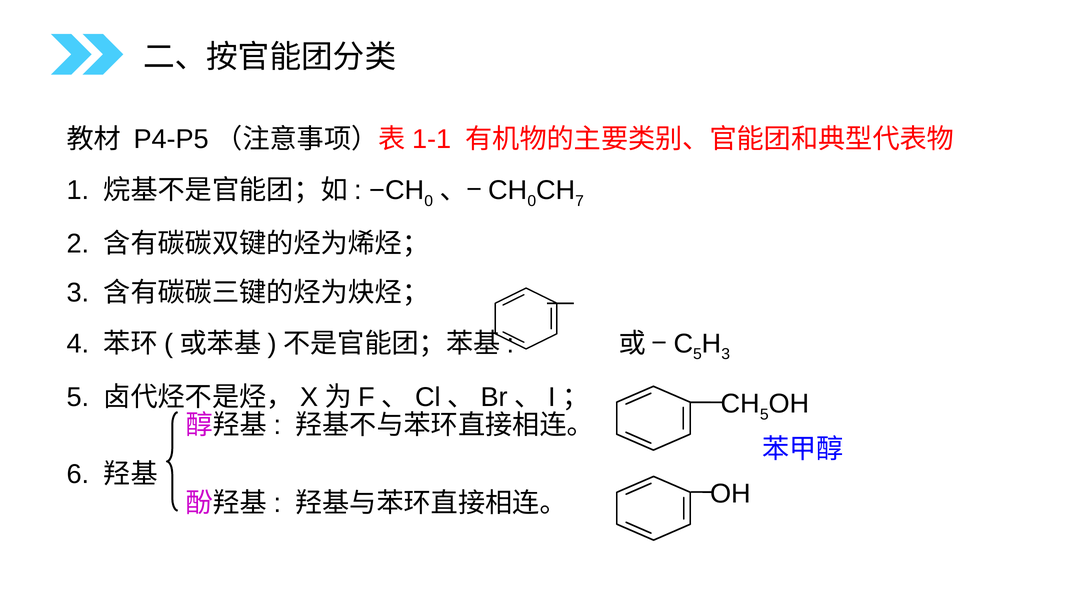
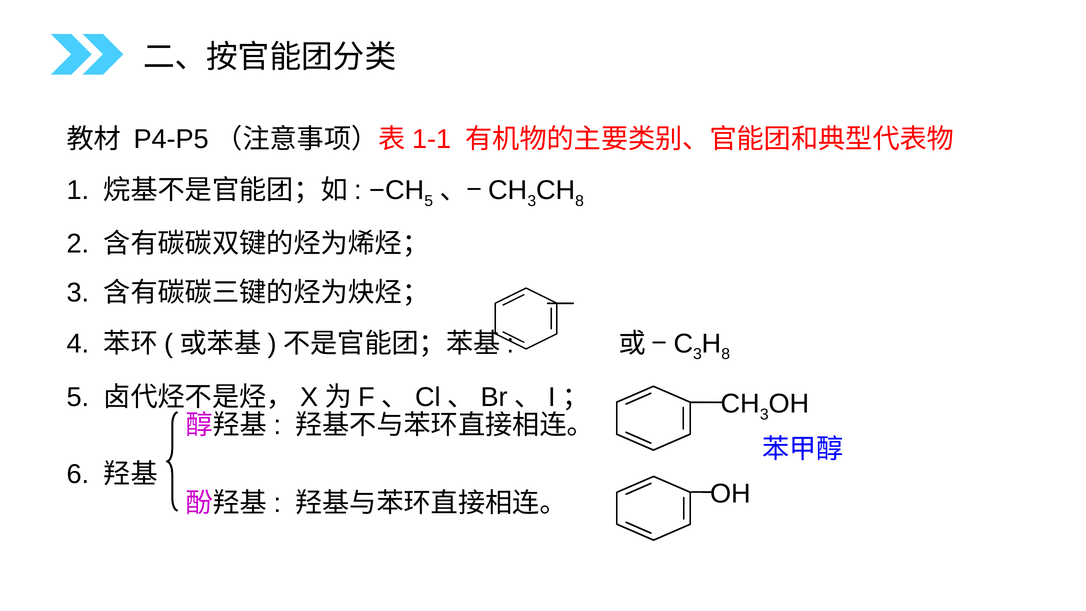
0 at (429, 201): 0 -> 5
0 at (532, 201): 0 -> 3
7 at (580, 201): 7 -> 8
5 at (697, 354): 5 -> 3
3 at (726, 354): 3 -> 8
5 at (764, 414): 5 -> 3
